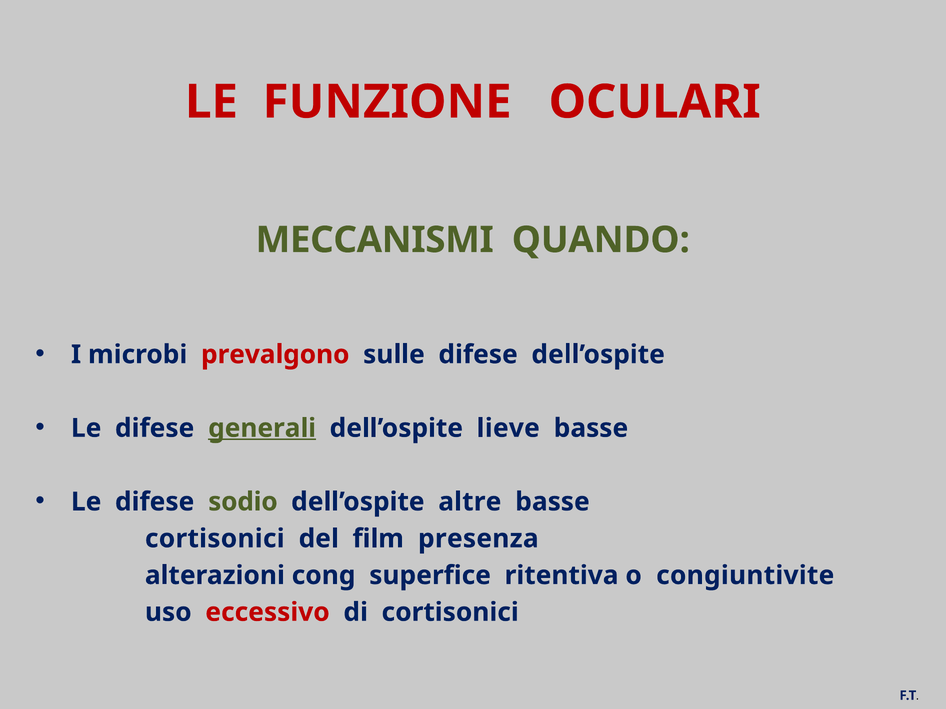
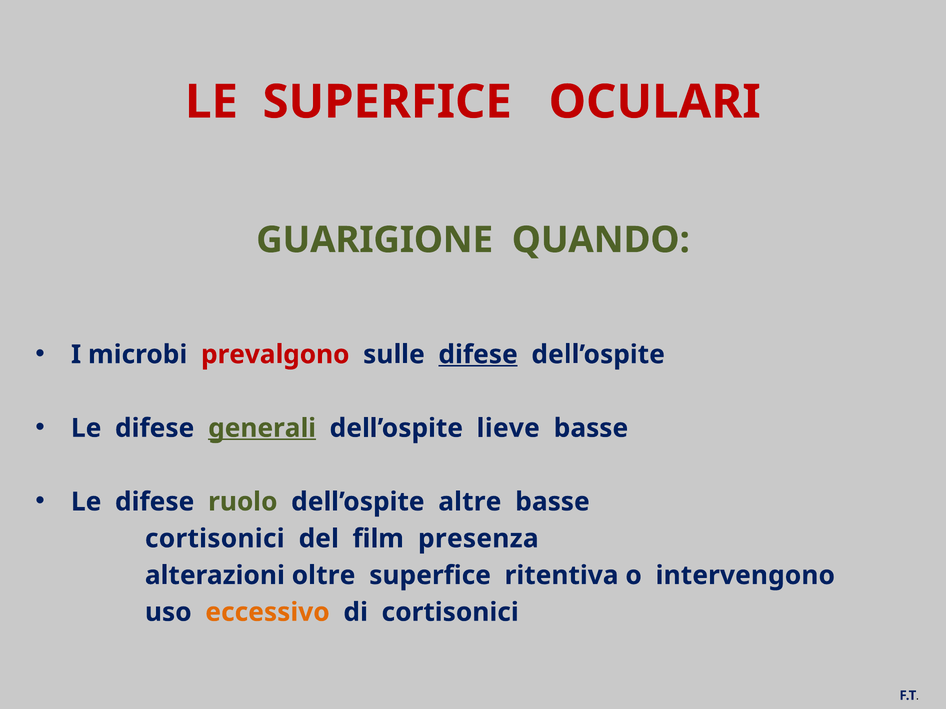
LE FUNZIONE: FUNZIONE -> SUPERFICE
MECCANISMI: MECCANISMI -> GUARIGIONE
difese at (478, 355) underline: none -> present
sodio: sodio -> ruolo
cong: cong -> oltre
congiuntivite: congiuntivite -> intervengono
eccessivo colour: red -> orange
